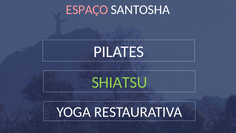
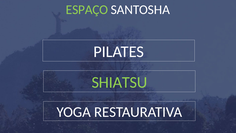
ESPAÇO colour: pink -> light green
